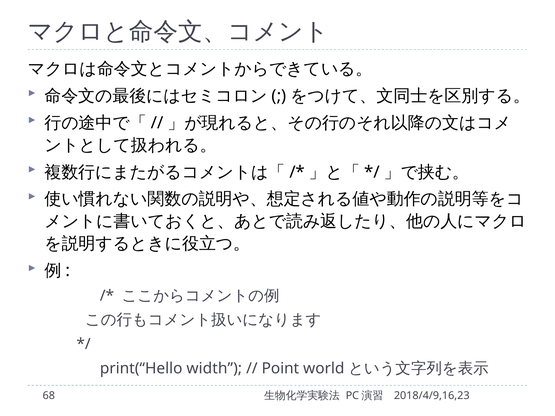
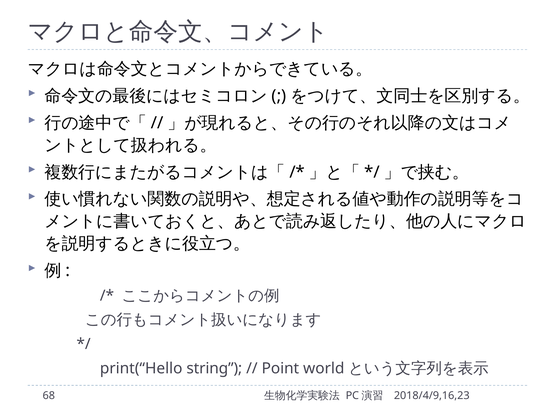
width: width -> string
